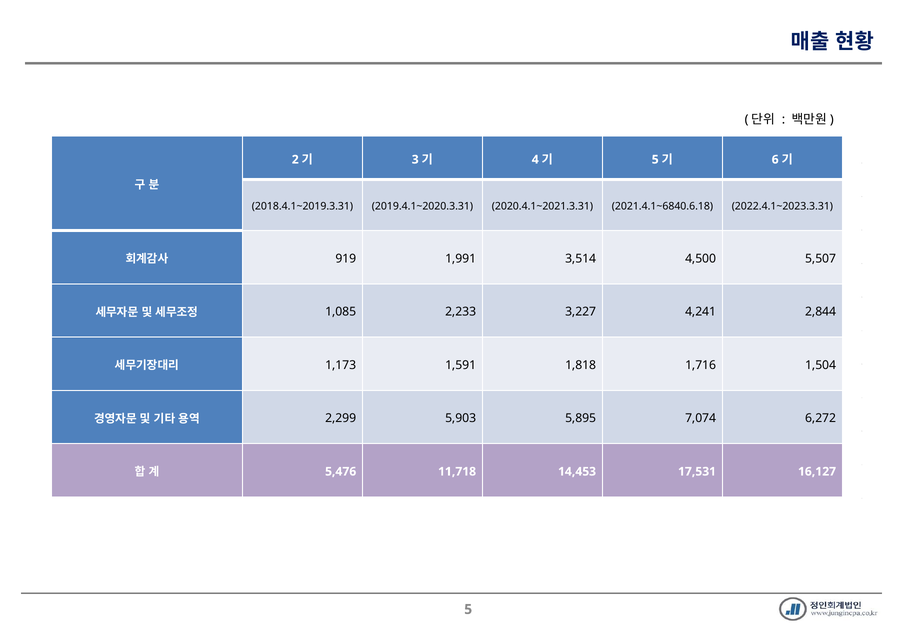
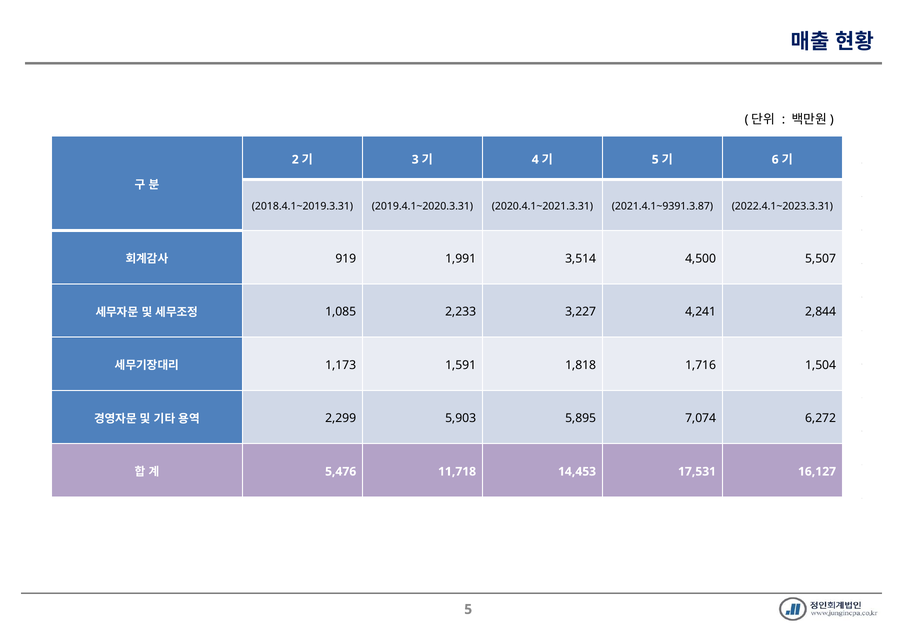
2021.4.1~6840.6.18: 2021.4.1~6840.6.18 -> 2021.4.1~9391.3.87
